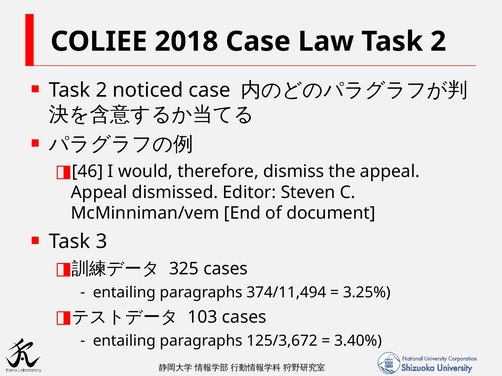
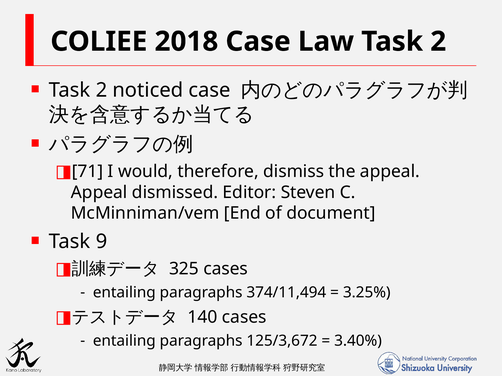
46: 46 -> 71
3: 3 -> 9
103: 103 -> 140
